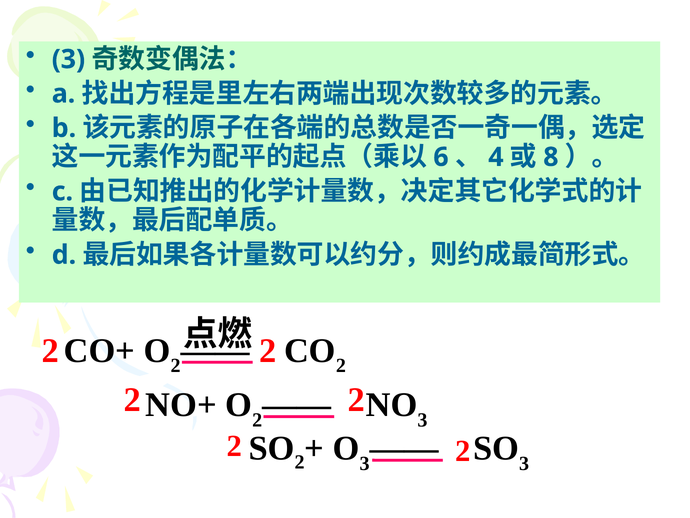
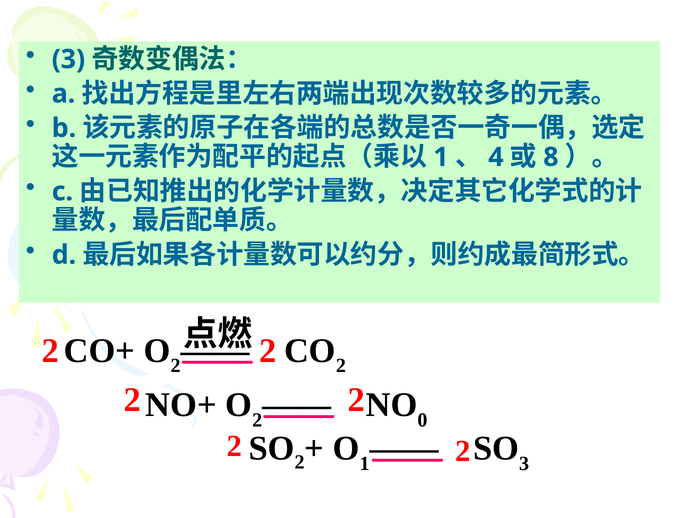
6 at (441, 157): 6 -> 1
3 at (422, 420): 3 -> 0
3 at (365, 463): 3 -> 1
